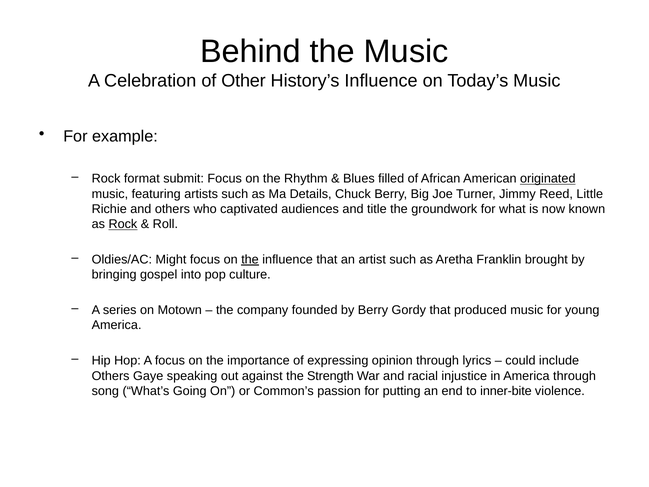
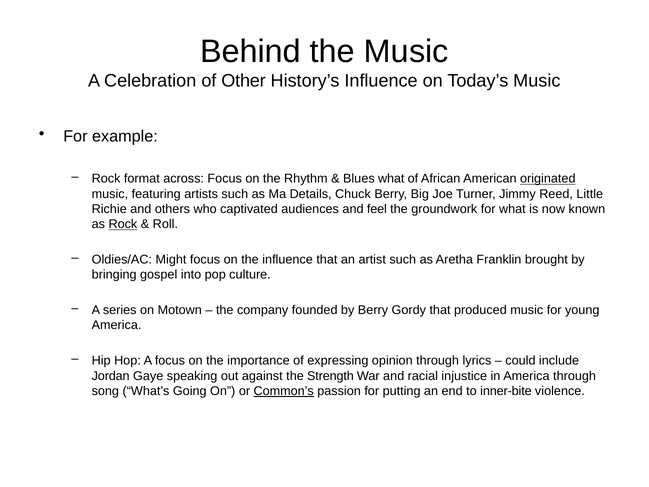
submit: submit -> across
Blues filled: filled -> what
title: title -> feel
the at (250, 259) underline: present -> none
Others at (111, 376): Others -> Jordan
Common’s underline: none -> present
